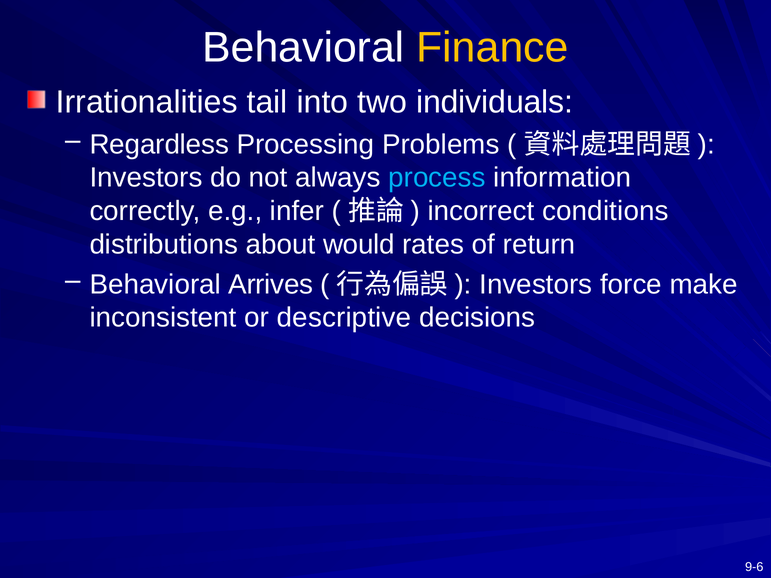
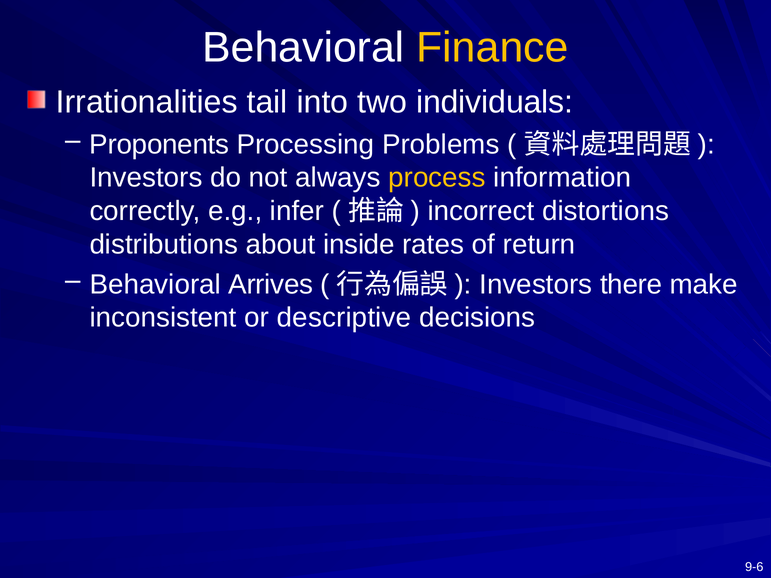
Regardless: Regardless -> Proponents
process colour: light blue -> yellow
conditions: conditions -> distortions
would: would -> inside
force: force -> there
